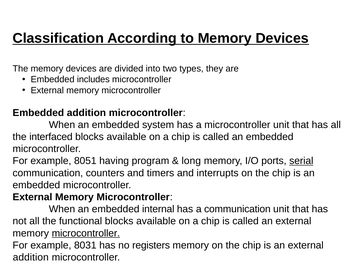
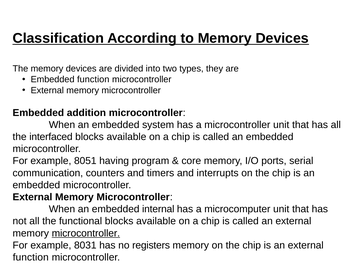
Embedded includes: includes -> function
long: long -> core
serial underline: present -> none
a communication: communication -> microcomputer
addition at (31, 258): addition -> function
